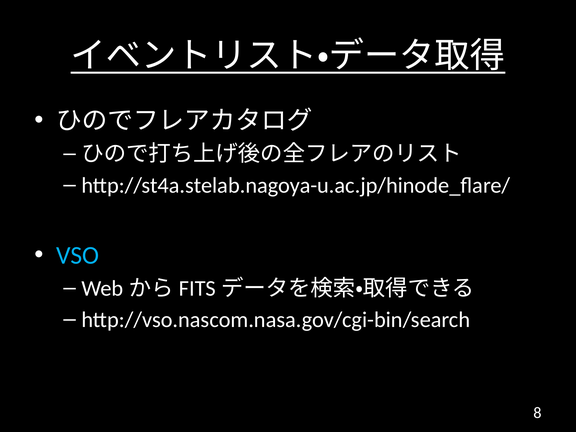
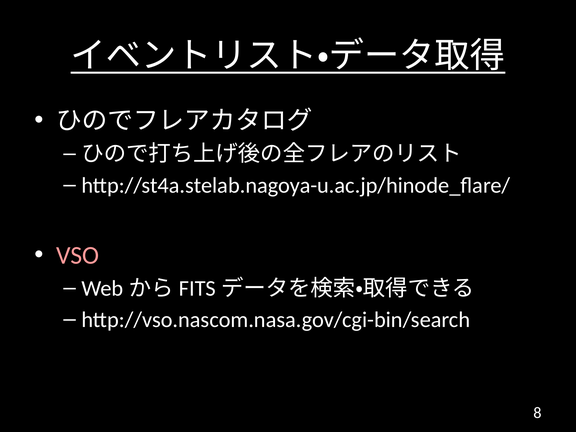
VSO colour: light blue -> pink
